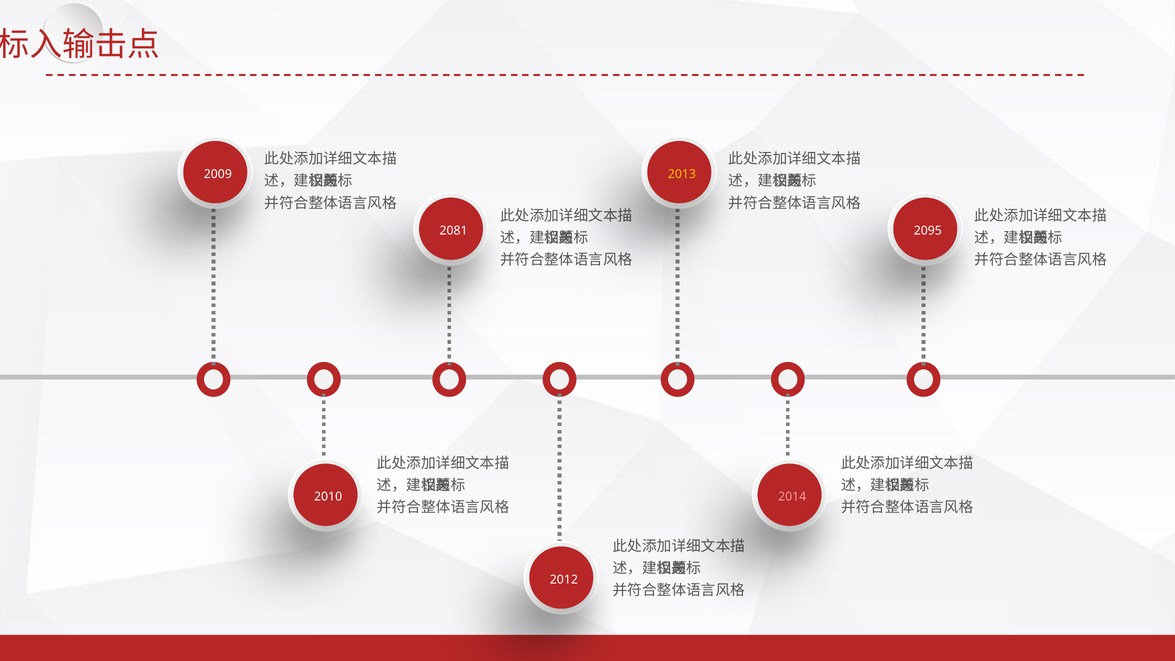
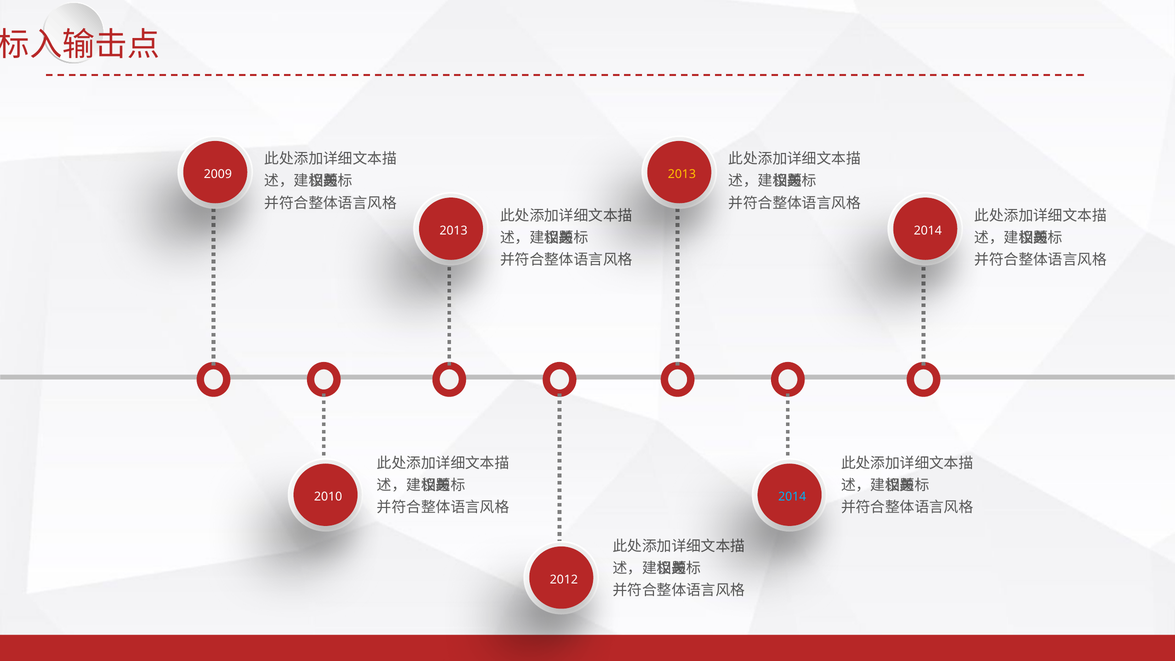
2081 at (454, 231): 2081 -> 2013
2095 at (928, 231): 2095 -> 2014
2014 at (792, 497) colour: pink -> light blue
